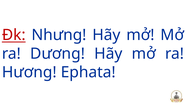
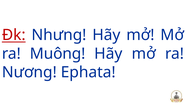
Dương: Dương -> Muông
Hương: Hương -> Nương
